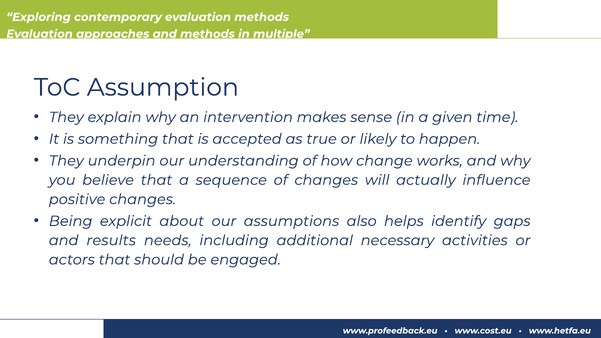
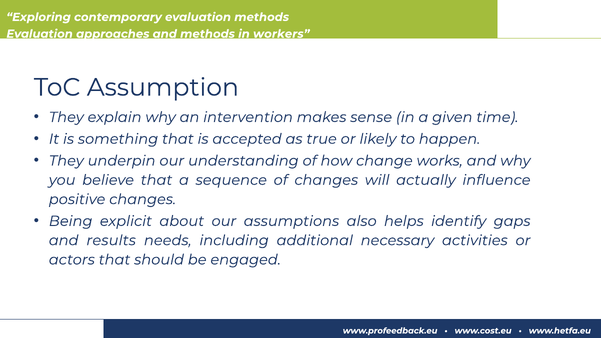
multiple: multiple -> workers
